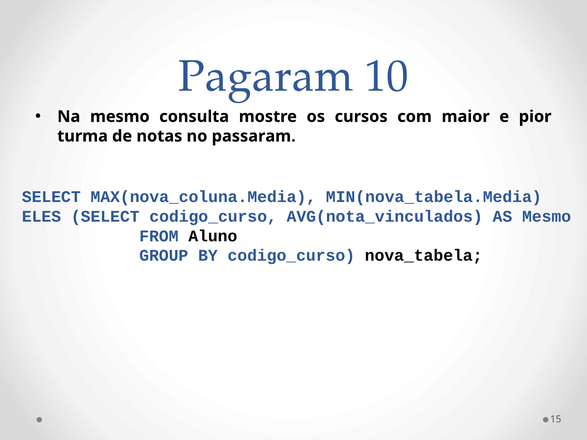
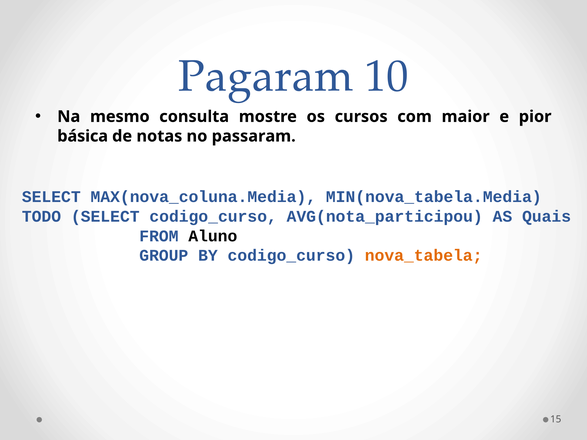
turma: turma -> básica
ELES: ELES -> TODO
AVG(nota_vinculados: AVG(nota_vinculados -> AVG(nota_participou
AS Mesmo: Mesmo -> Quais
nova_tabela colour: black -> orange
